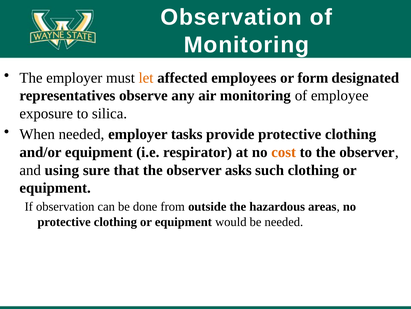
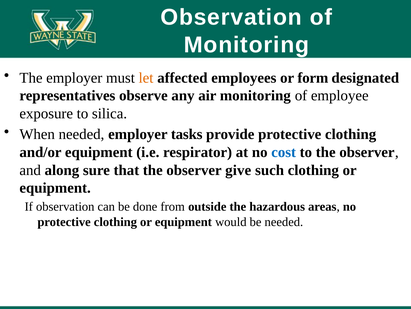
cost colour: orange -> blue
using: using -> along
asks: asks -> give
